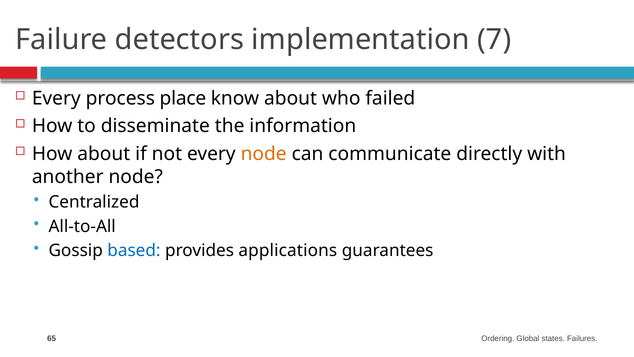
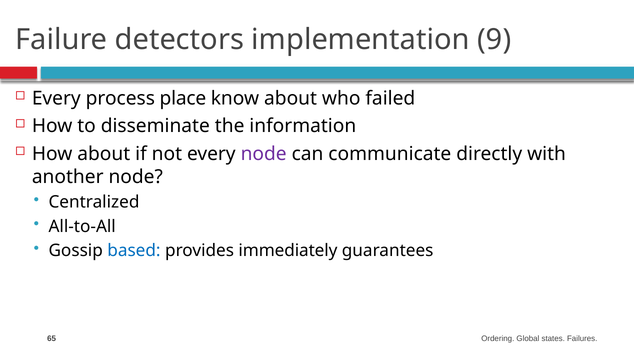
7: 7 -> 9
node at (264, 154) colour: orange -> purple
applications: applications -> immediately
